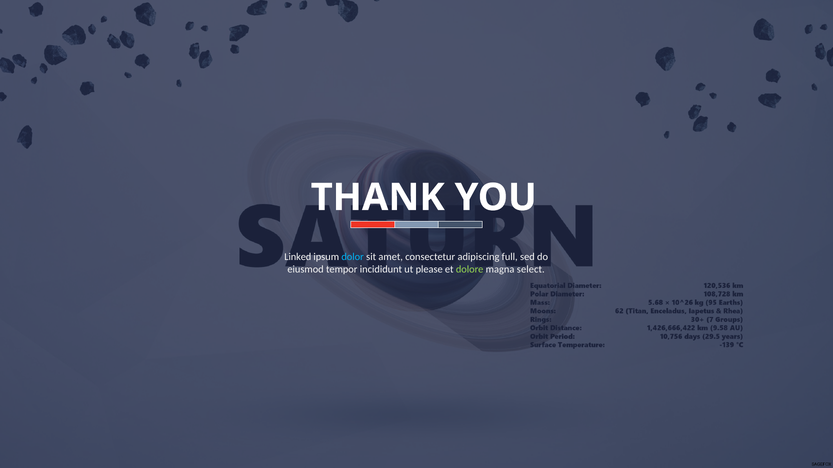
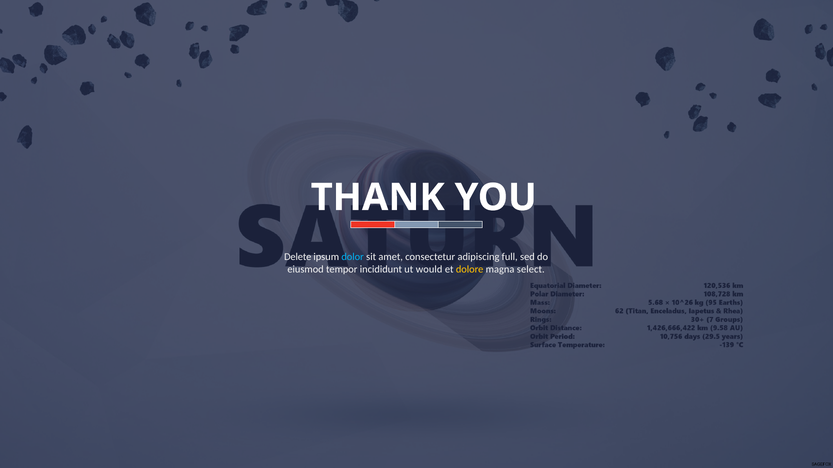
Linked: Linked -> Delete
please: please -> would
dolore colour: light green -> yellow
